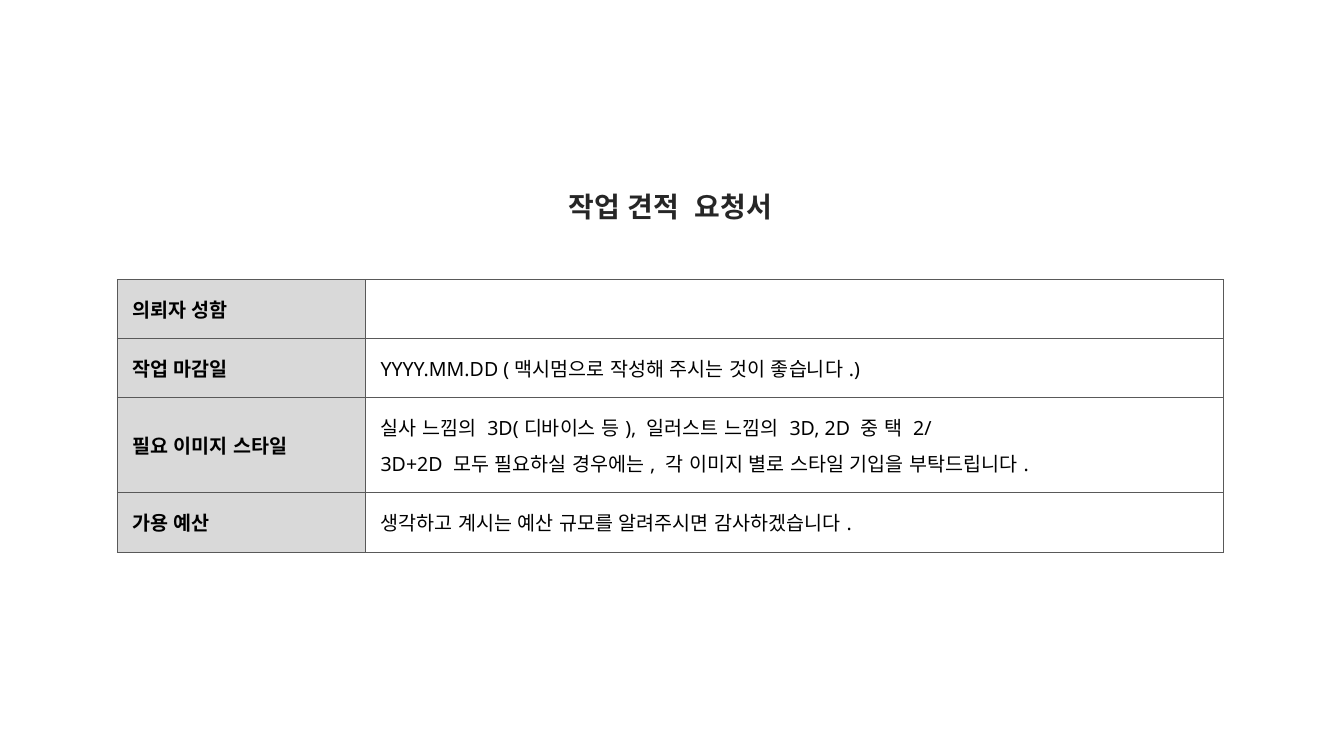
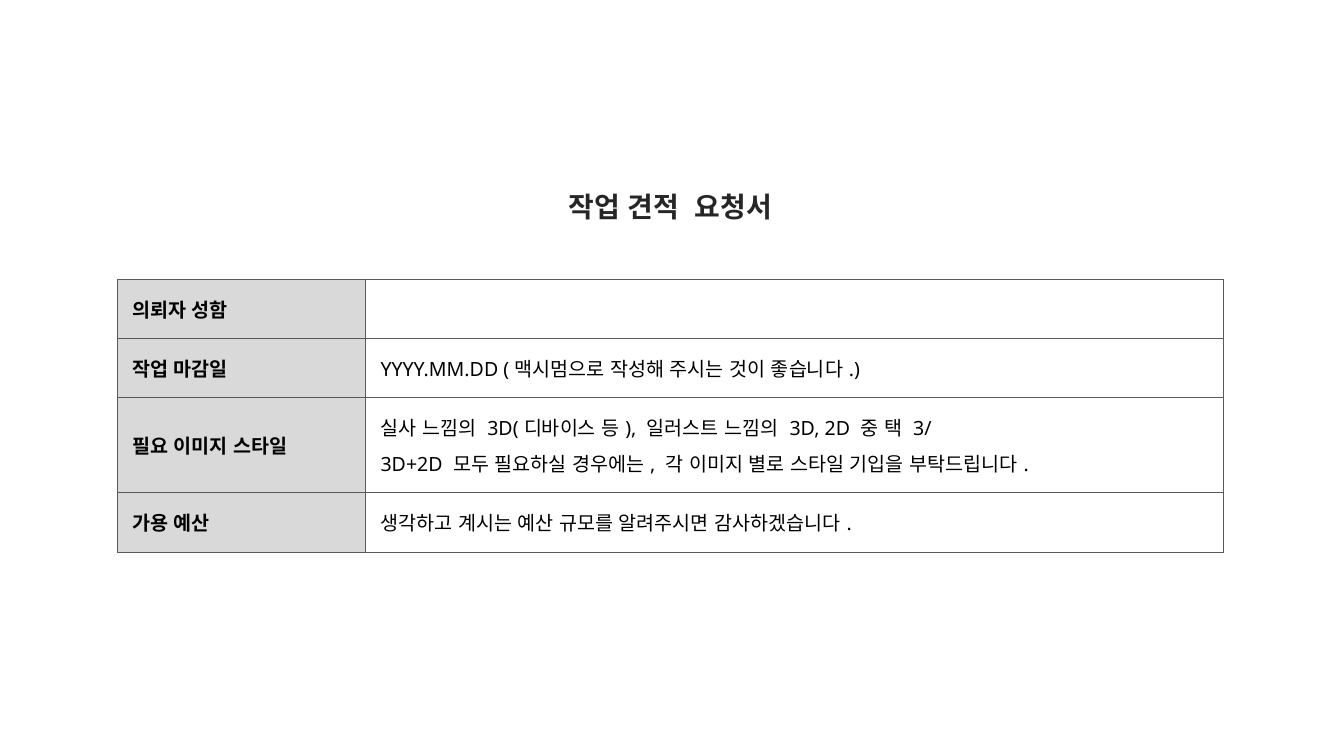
2/: 2/ -> 3/
